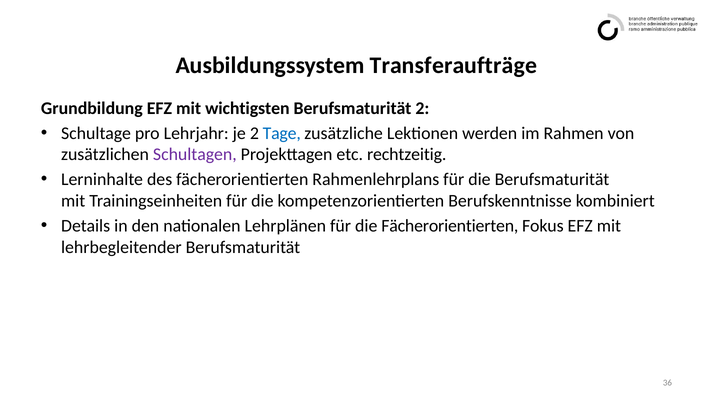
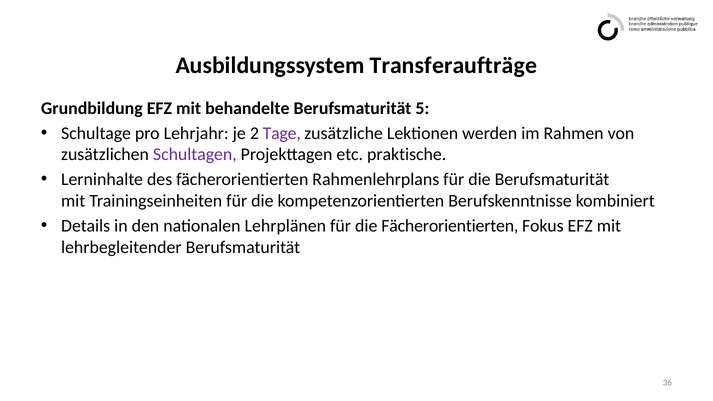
wichtigsten: wichtigsten -> behandelte
Berufsmaturität 2: 2 -> 5
Tage colour: blue -> purple
rechtzeitig: rechtzeitig -> praktische
